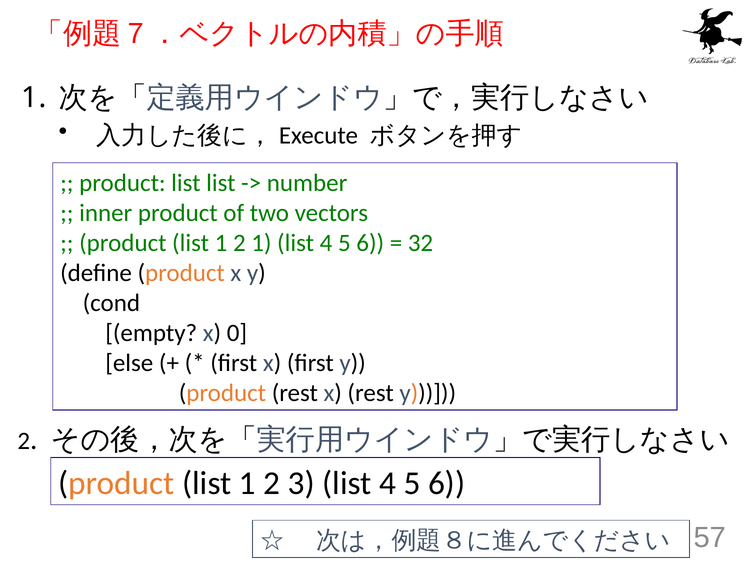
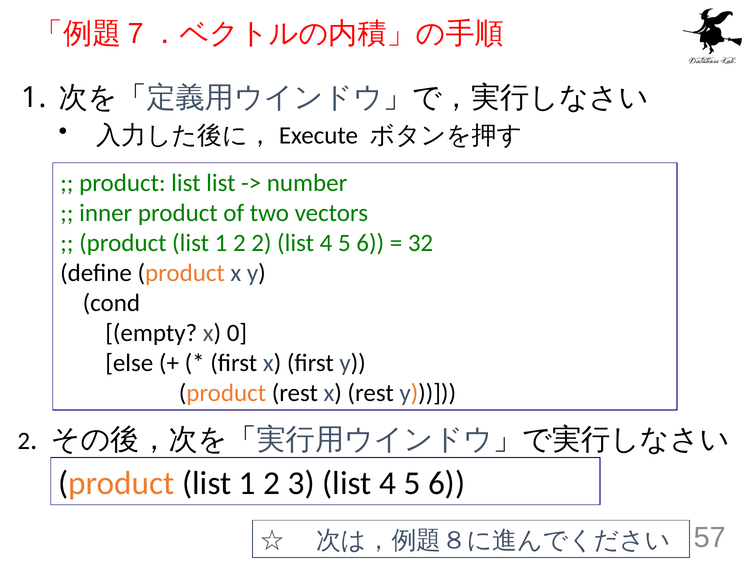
2 1: 1 -> 2
